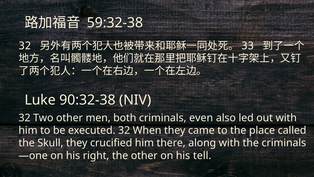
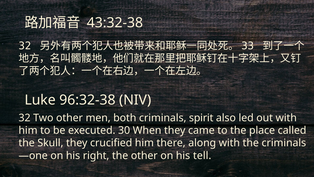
59:32-38: 59:32-38 -> 43:32-38
90:32-38: 90:32-38 -> 96:32-38
even: even -> spirit
executed 32: 32 -> 30
